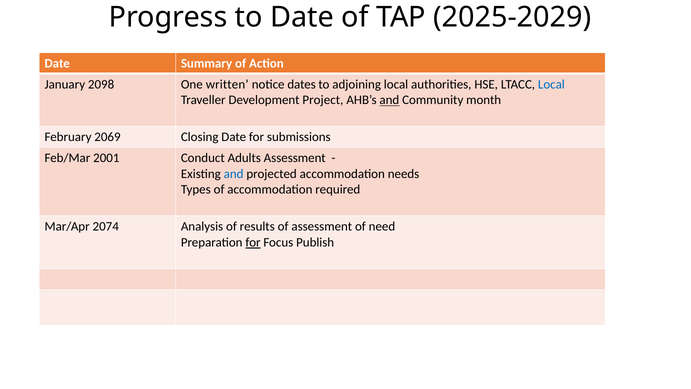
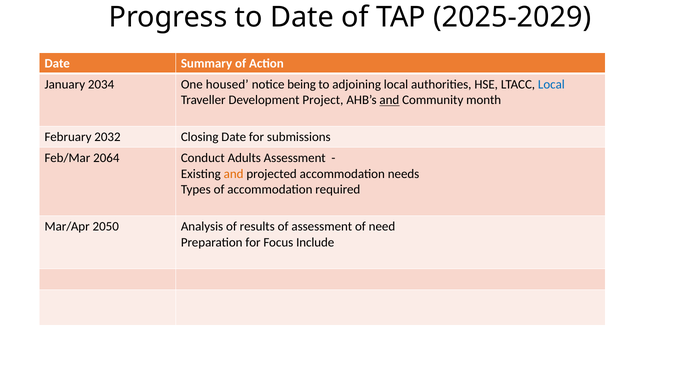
2098: 2098 -> 2034
written: written -> housed
dates: dates -> being
2069: 2069 -> 2032
2001: 2001 -> 2064
and at (234, 174) colour: blue -> orange
2074: 2074 -> 2050
for at (253, 242) underline: present -> none
Publish: Publish -> Include
